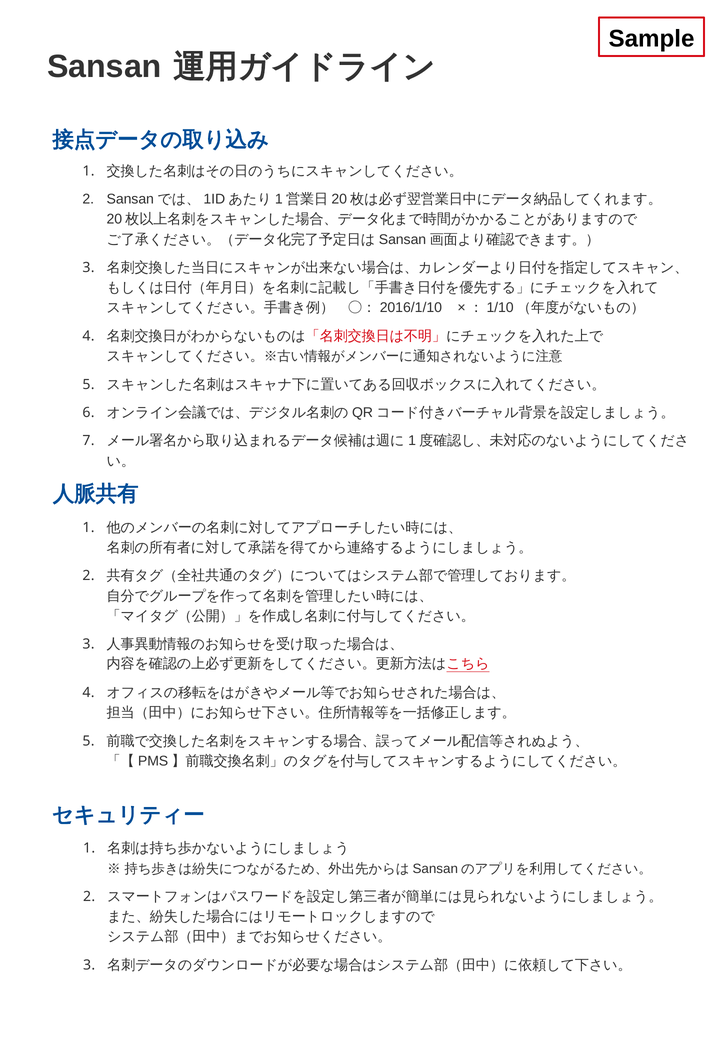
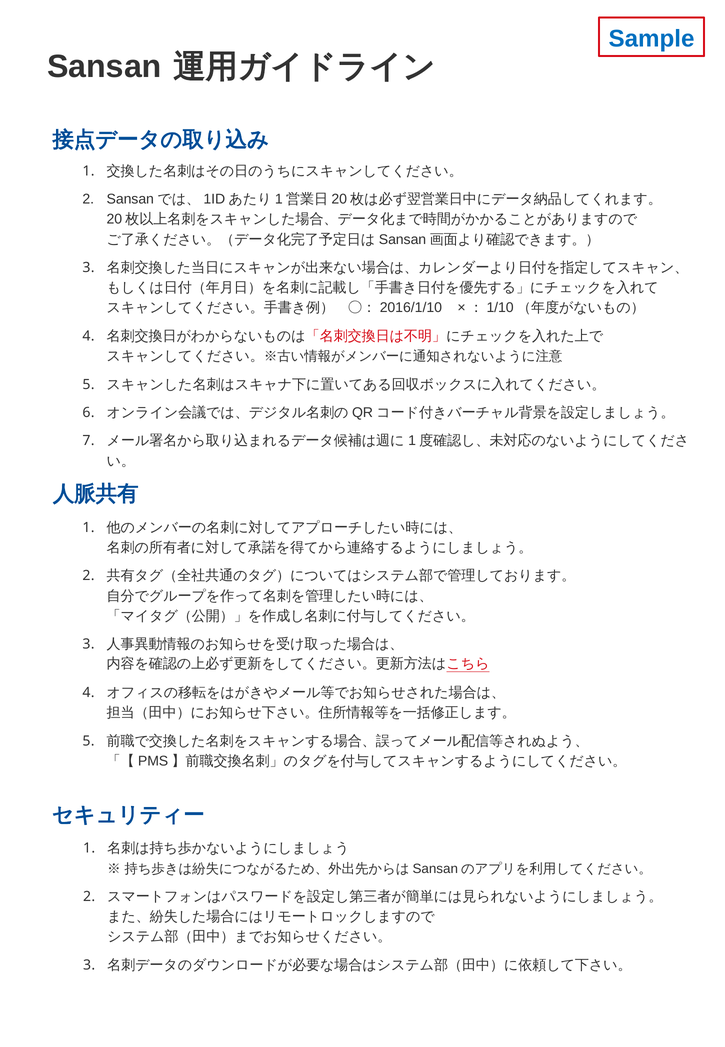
Sample colour: black -> blue
